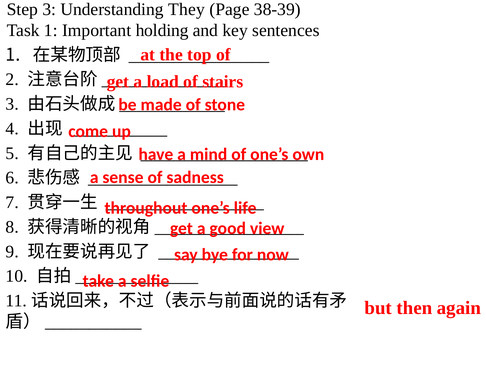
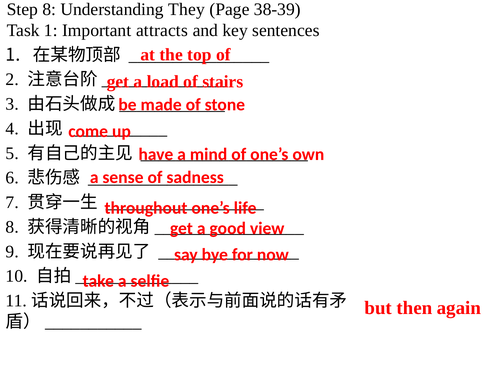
Step 3: 3 -> 8
holding: holding -> attracts
